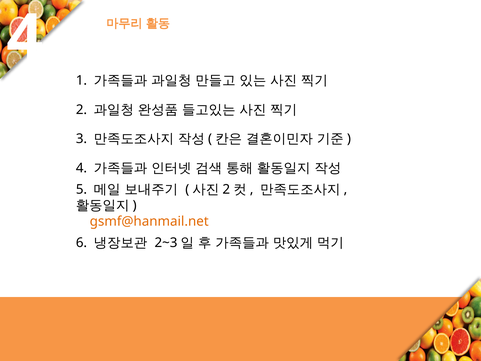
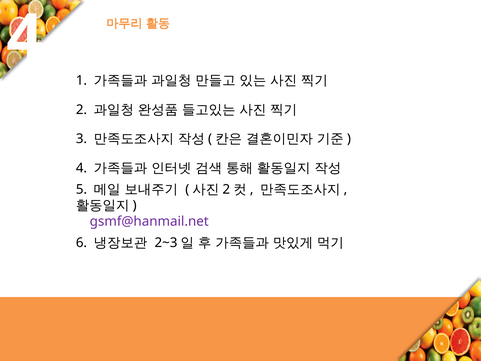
gsmf@hanmail.net colour: orange -> purple
